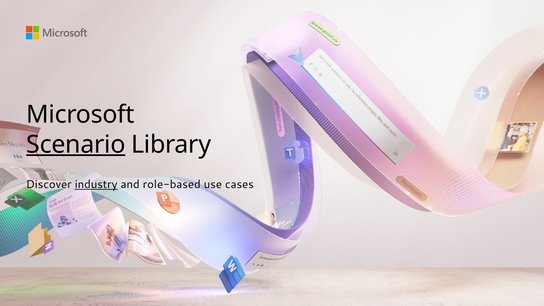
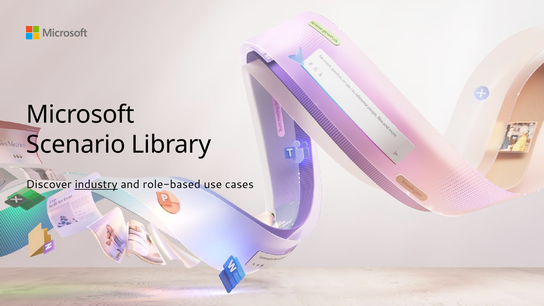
Scenario underline: present -> none
